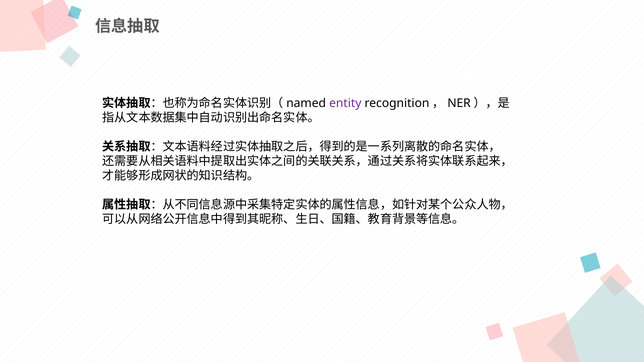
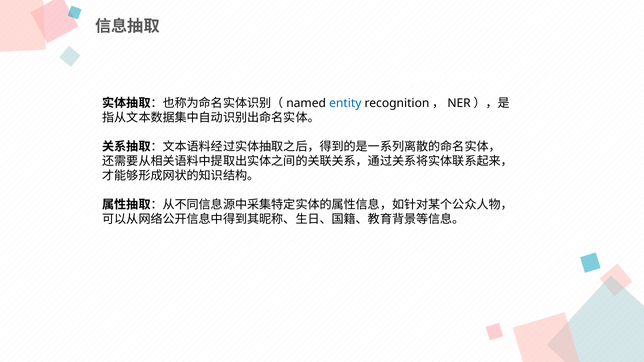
entity colour: purple -> blue
